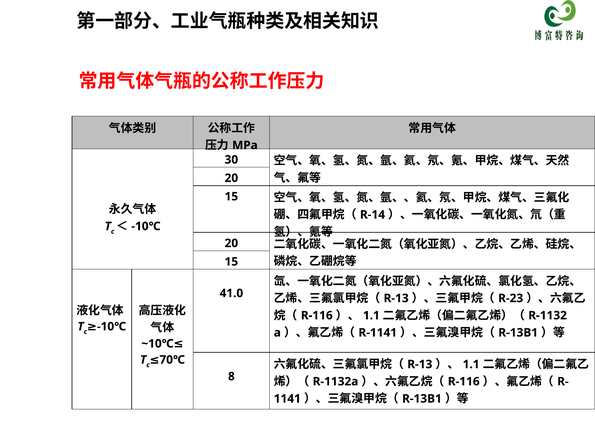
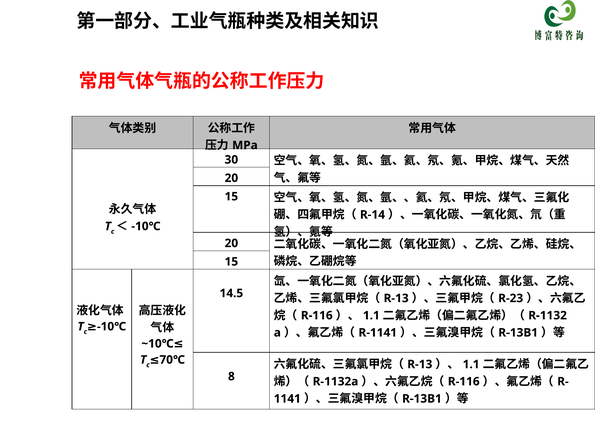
41.0: 41.0 -> 14.5
